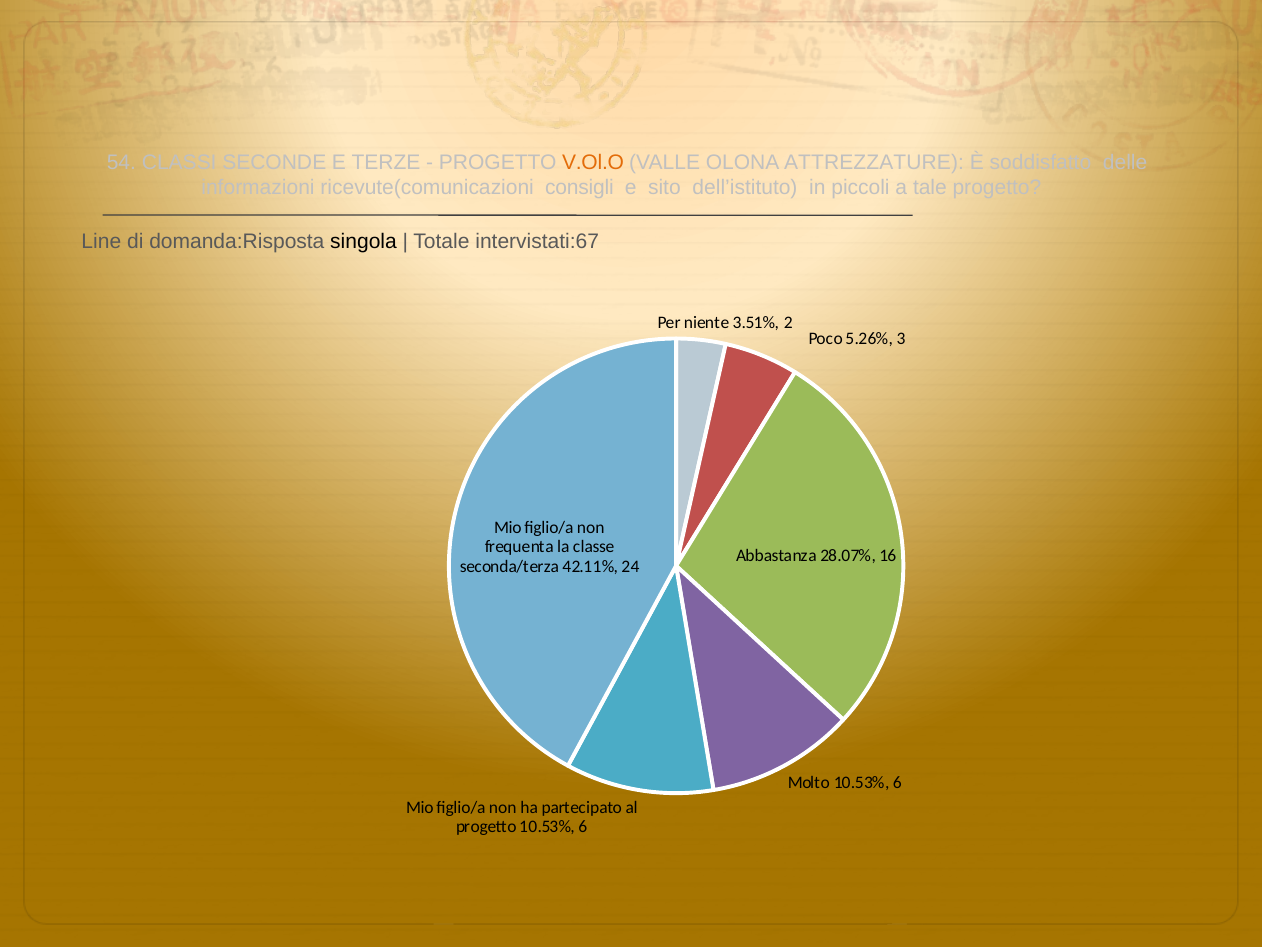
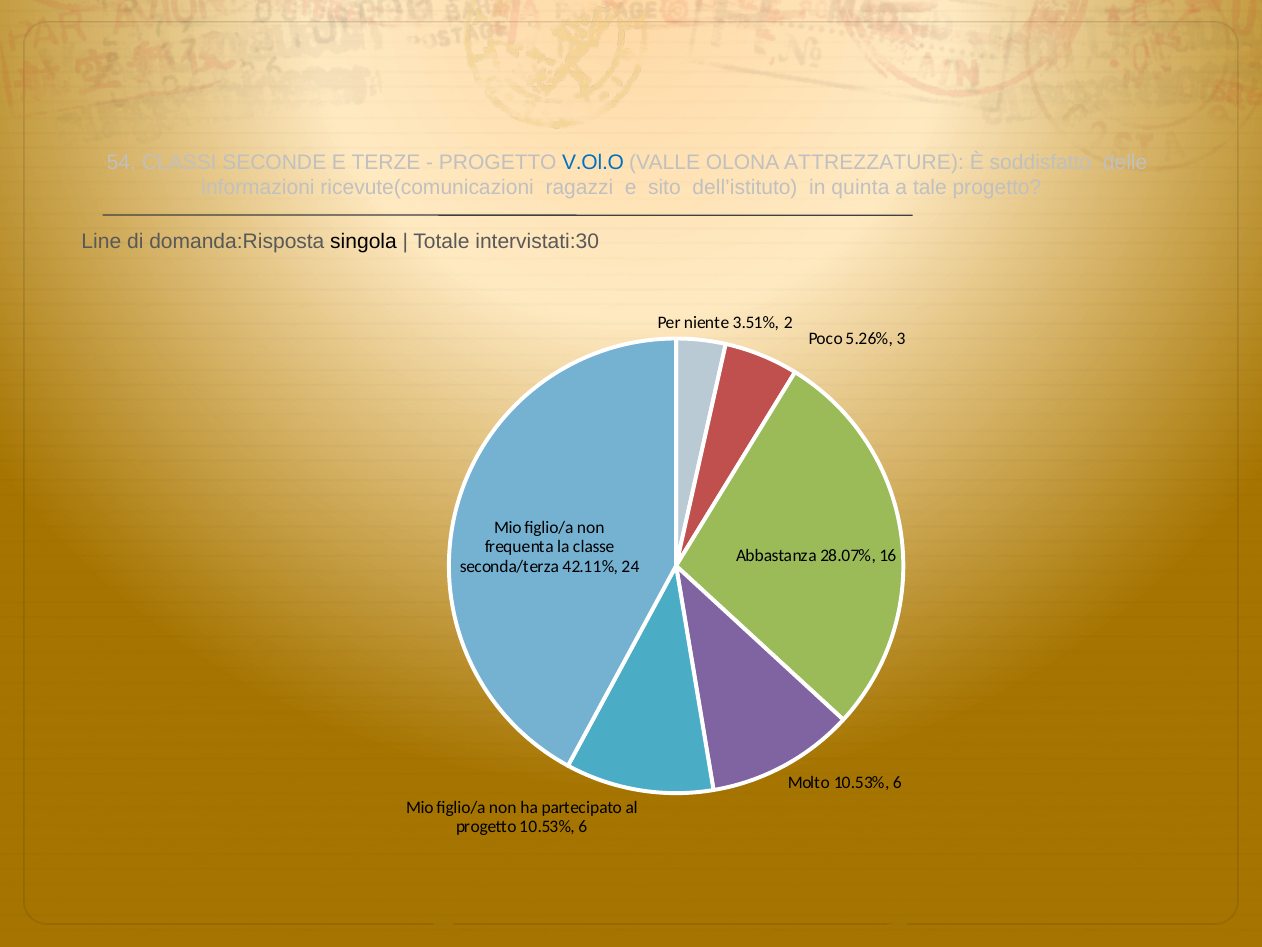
V.Ol.O colour: orange -> blue
consigli: consigli -> ragazzi
piccoli: piccoli -> quinta
intervistati:67: intervistati:67 -> intervistati:30
